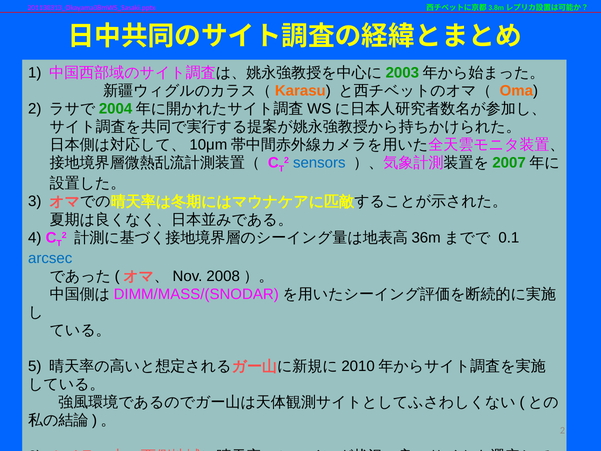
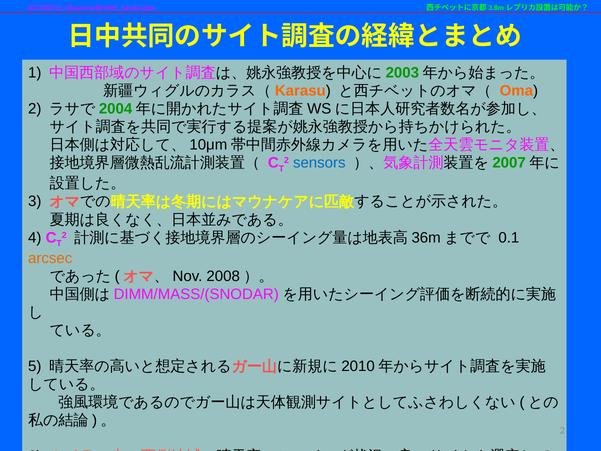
arcsec colour: blue -> orange
